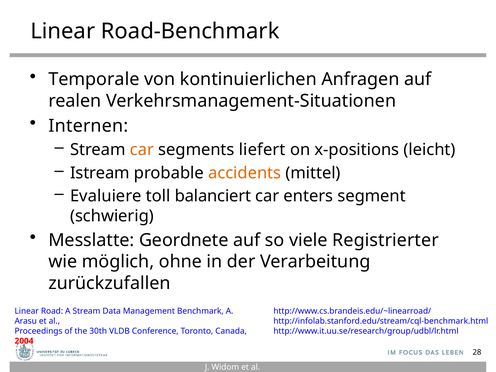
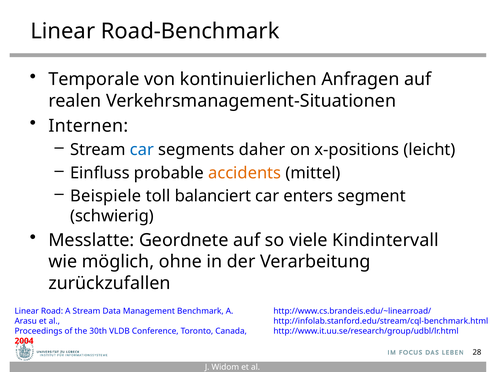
car at (142, 150) colour: orange -> blue
liefert: liefert -> daher
Istream: Istream -> Einfluss
Evaluiere: Evaluiere -> Beispiele
Registrierter: Registrierter -> Kindintervall
